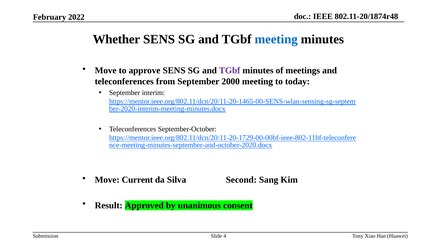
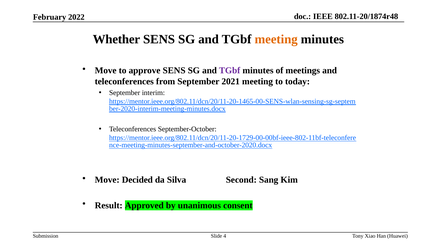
meeting at (276, 39) colour: blue -> orange
2000: 2000 -> 2021
Current: Current -> Decided
